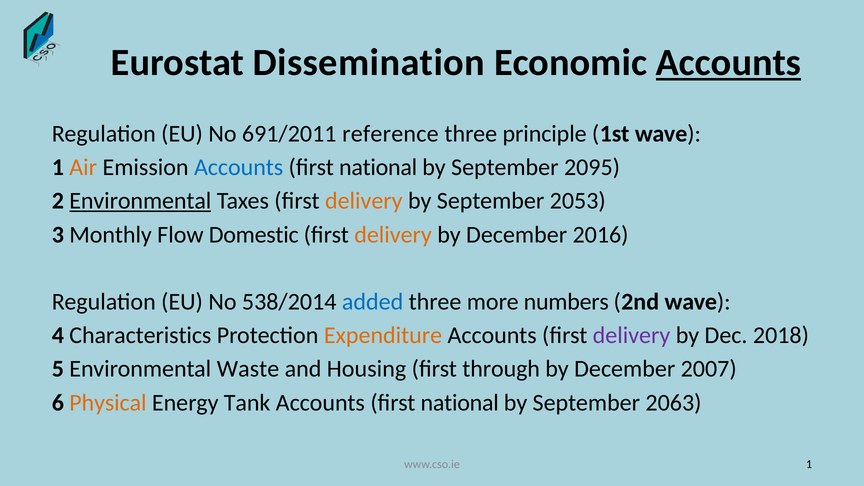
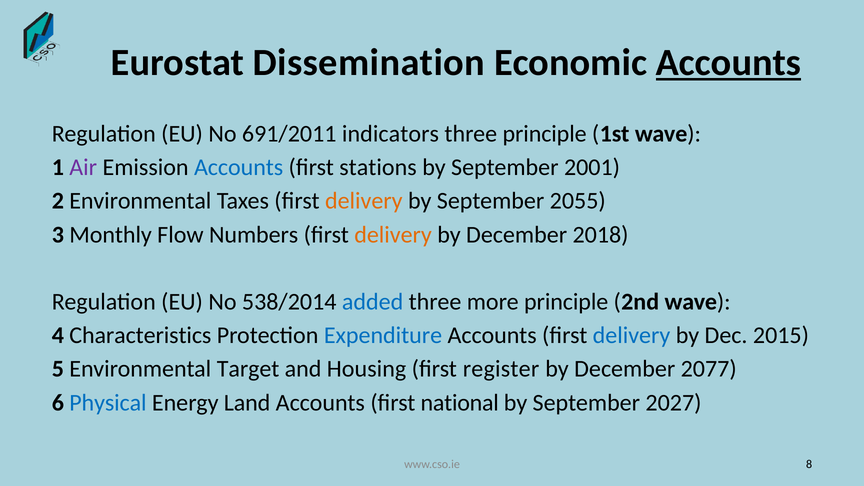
reference: reference -> indicators
Air colour: orange -> purple
national at (378, 167): national -> stations
2095: 2095 -> 2001
Environmental at (140, 201) underline: present -> none
2053: 2053 -> 2055
Domestic: Domestic -> Numbers
2016: 2016 -> 2018
more numbers: numbers -> principle
Expenditure colour: orange -> blue
delivery at (631, 335) colour: purple -> blue
2018: 2018 -> 2015
Waste: Waste -> Target
through: through -> register
2007: 2007 -> 2077
Physical colour: orange -> blue
Tank: Tank -> Land
2063: 2063 -> 2027
www.cso.ie 1: 1 -> 8
